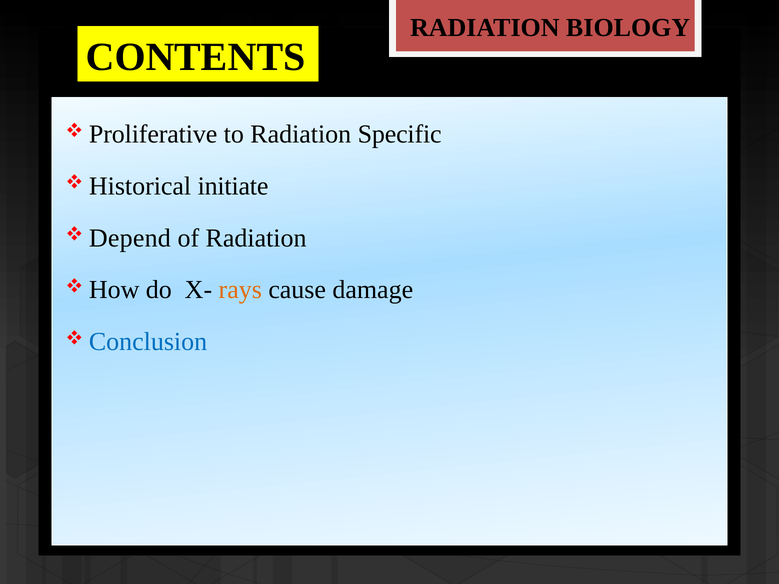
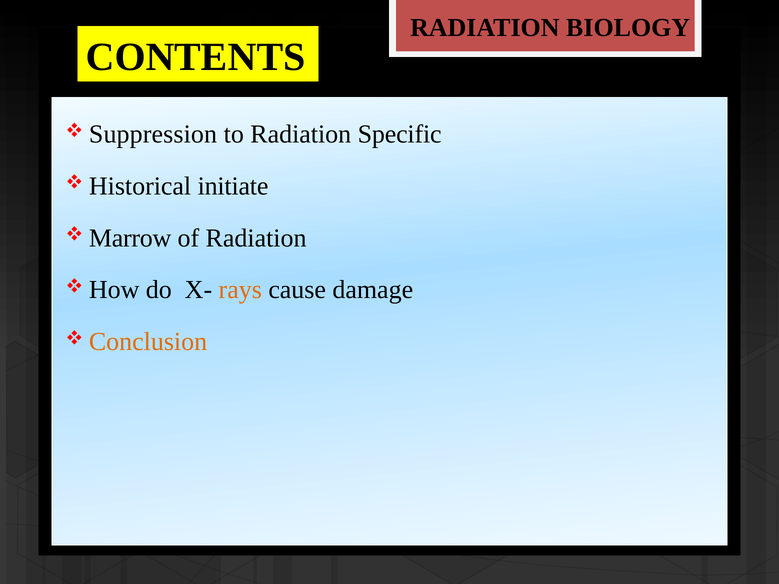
Proliferative: Proliferative -> Suppression
Depend: Depend -> Marrow
Conclusion colour: blue -> orange
